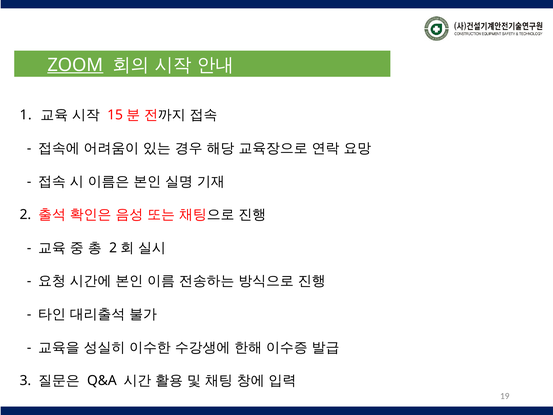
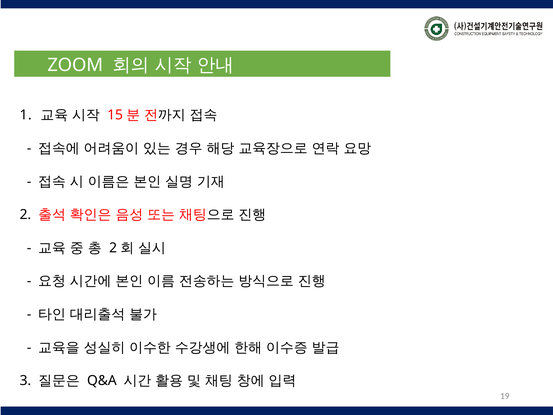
ZOOM underline: present -> none
